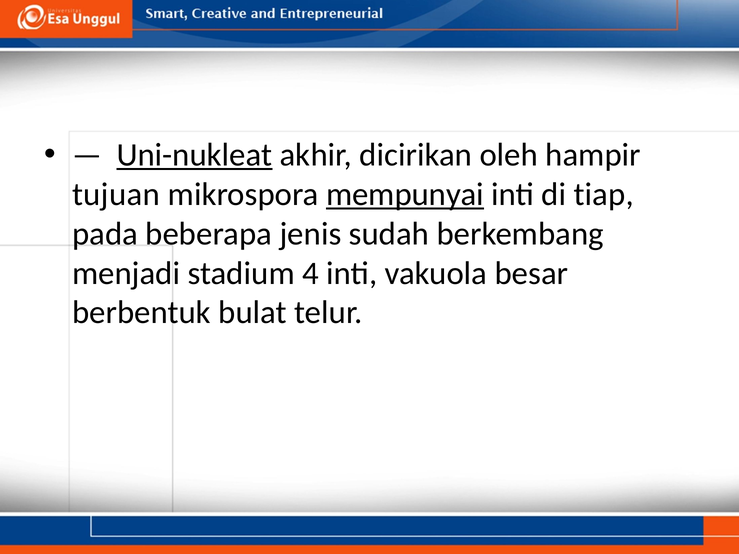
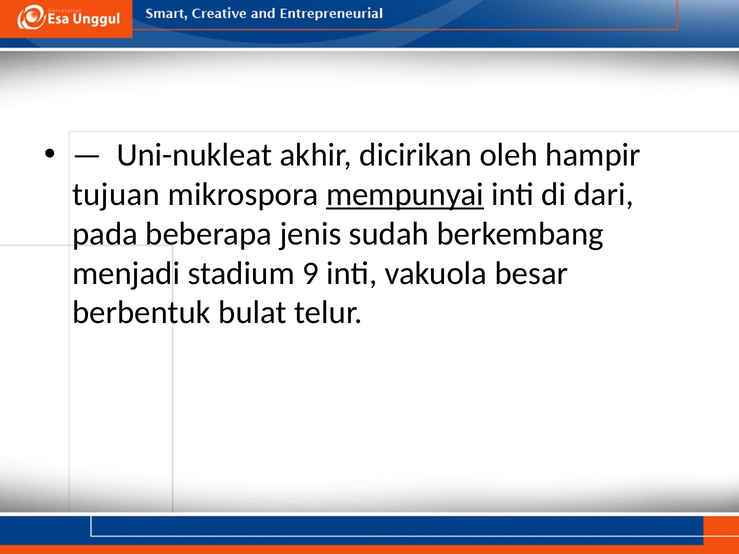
Uni-nukleat underline: present -> none
tiap: tiap -> dari
4: 4 -> 9
